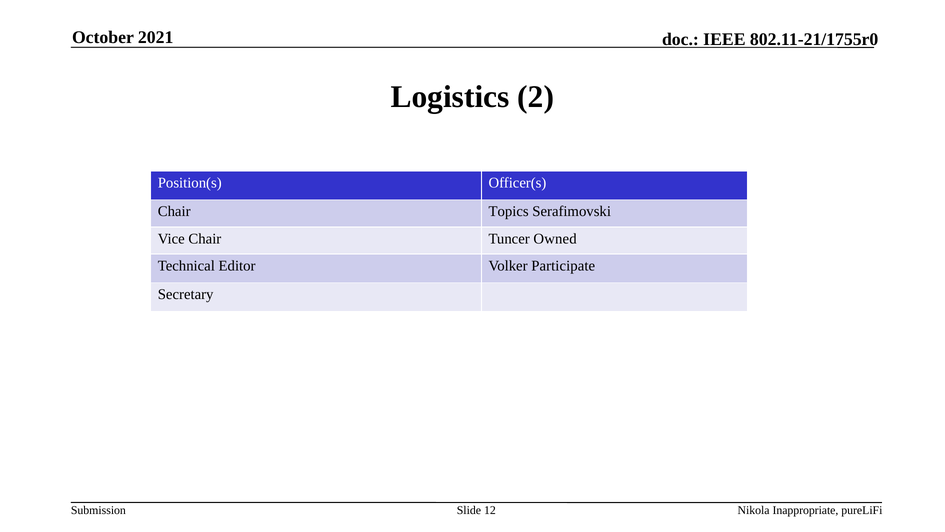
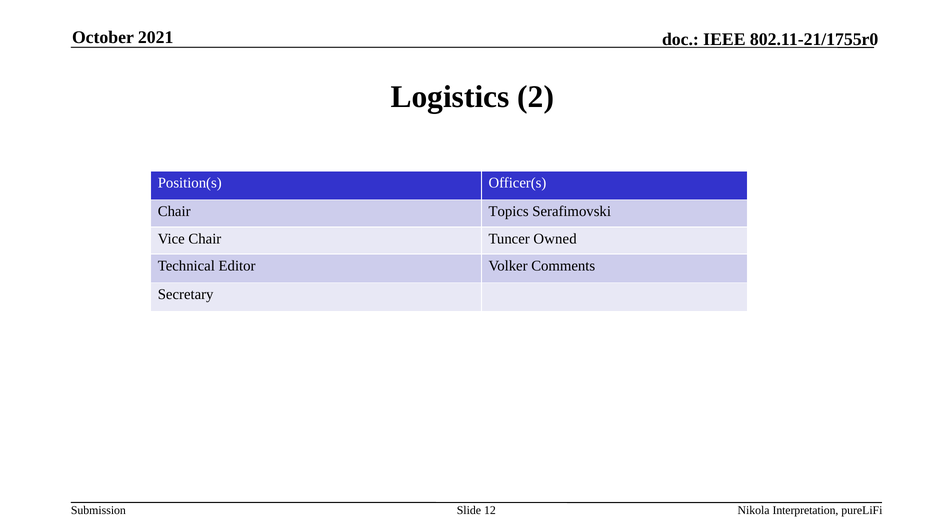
Participate: Participate -> Comments
Inappropriate: Inappropriate -> Interpretation
